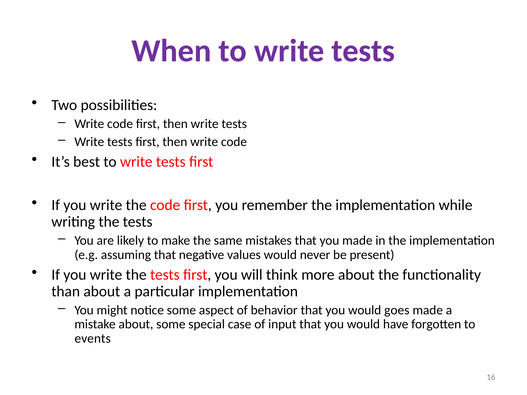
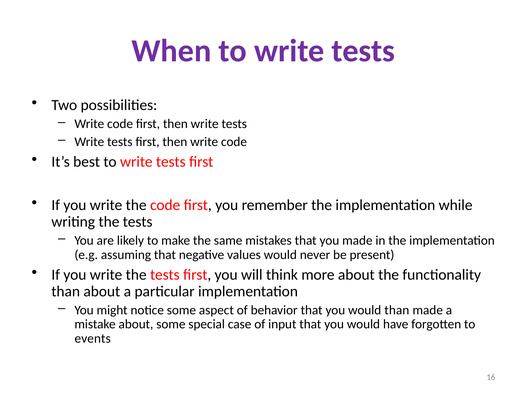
would goes: goes -> than
